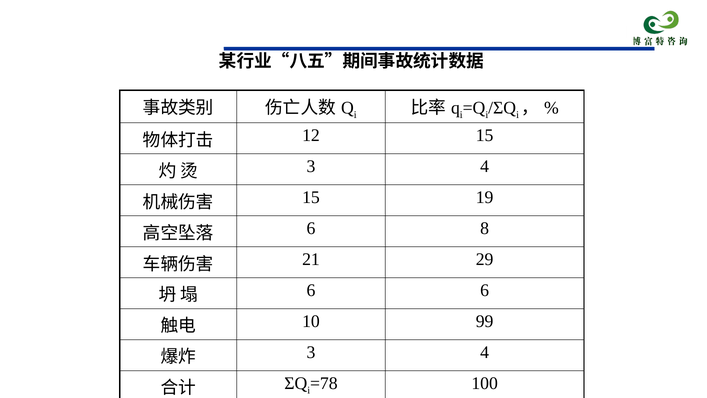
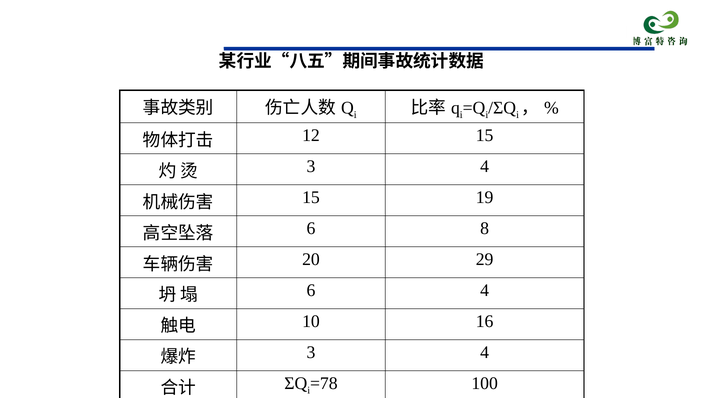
21: 21 -> 20
6 6: 6 -> 4
99: 99 -> 16
